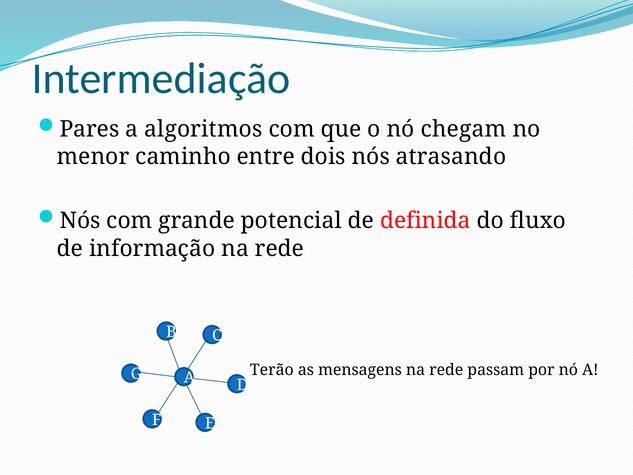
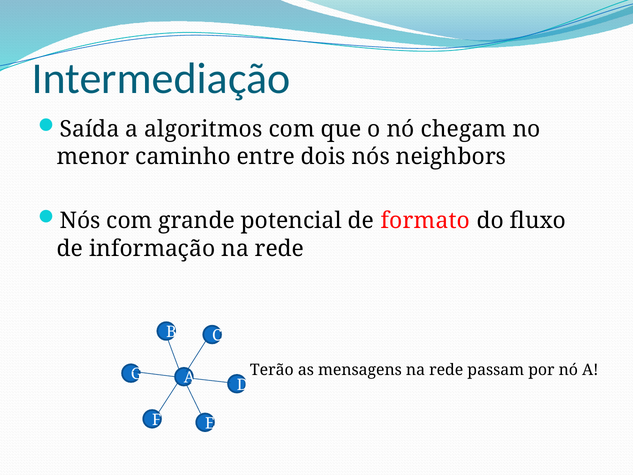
Pares: Pares -> Saída
atrasando: atrasando -> neighbors
definida: definida -> formato
